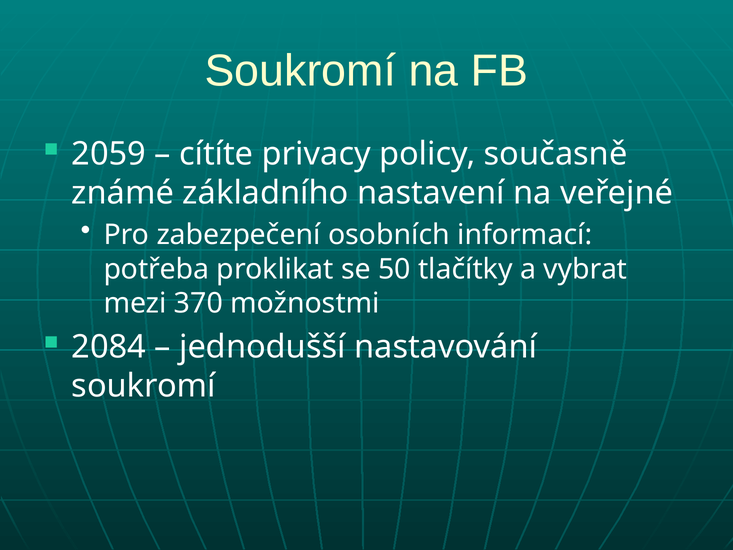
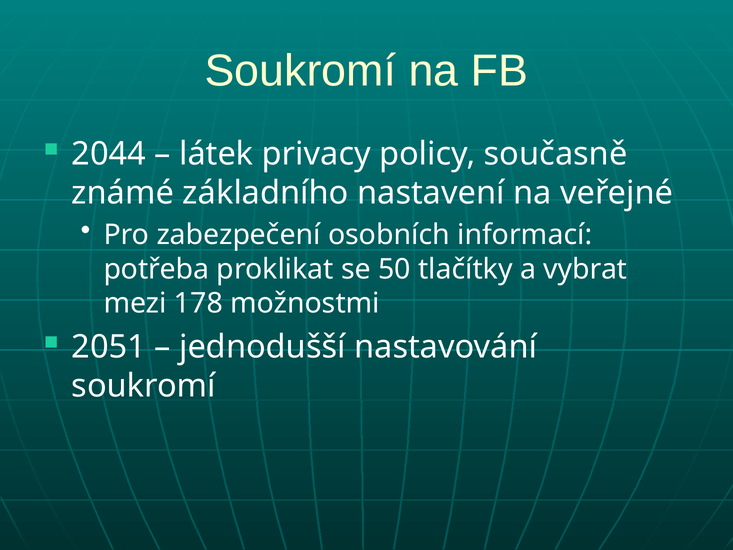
2059: 2059 -> 2044
cítíte: cítíte -> látek
370: 370 -> 178
2084: 2084 -> 2051
